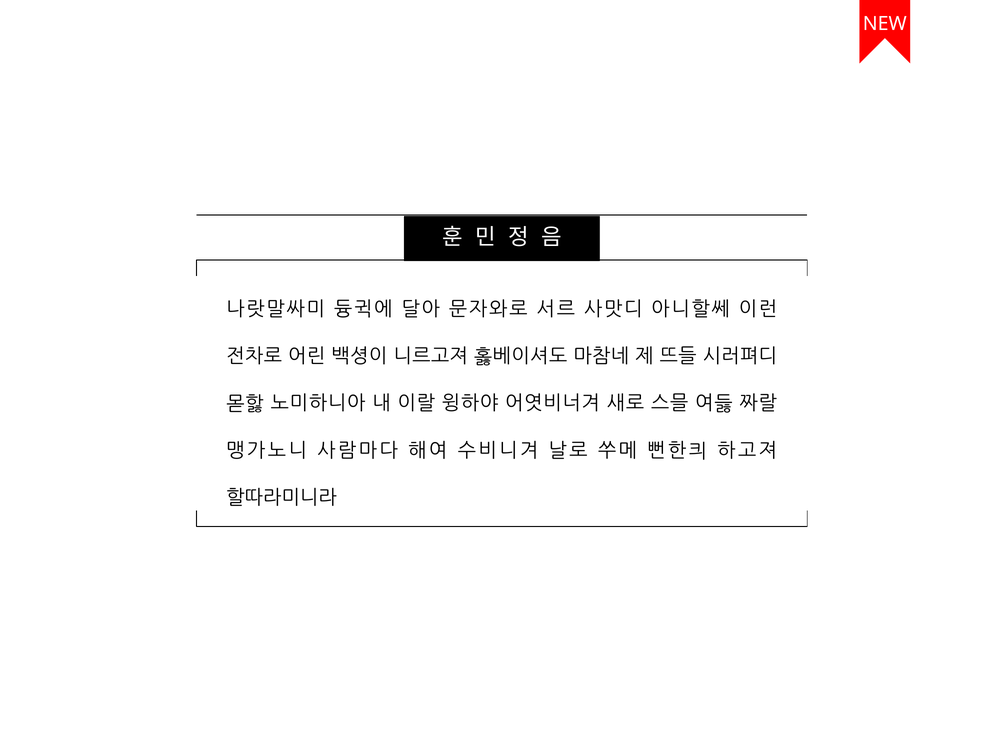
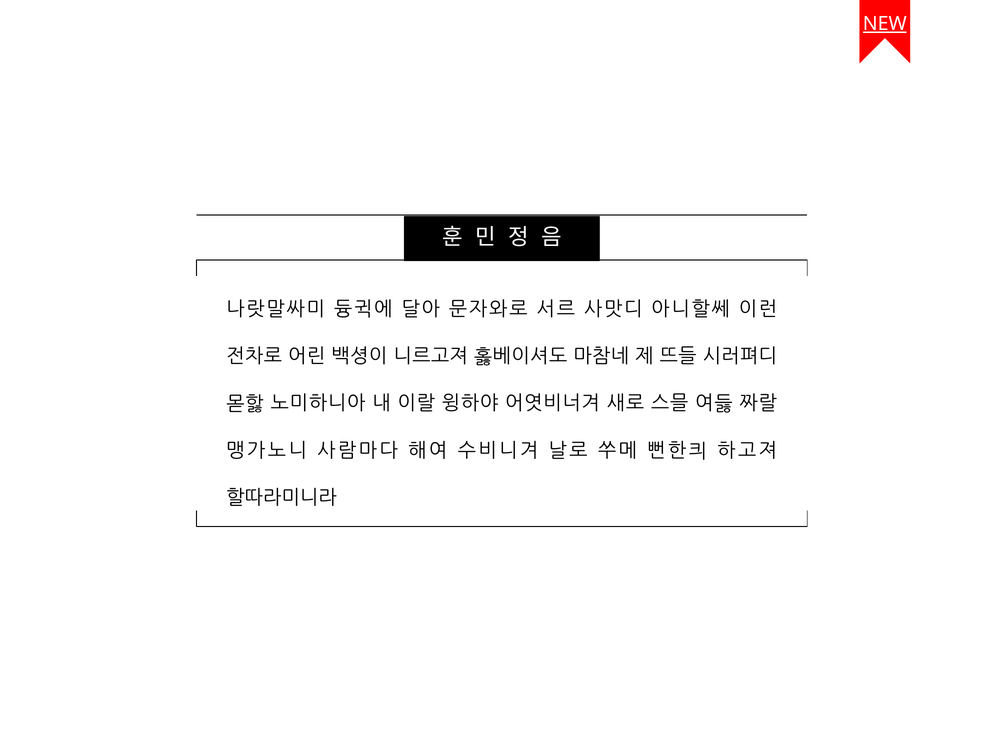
NEW underline: none -> present
